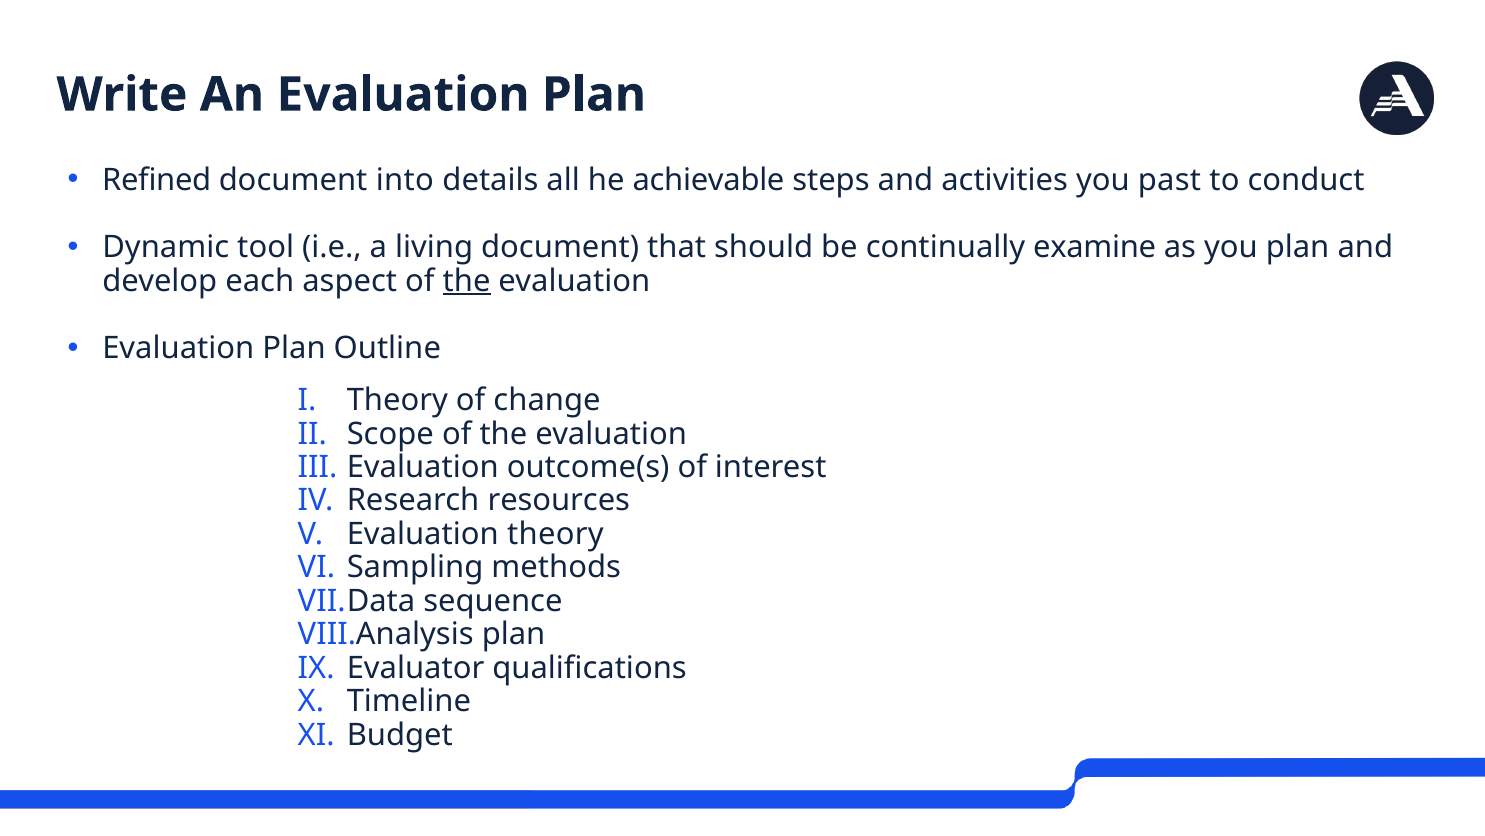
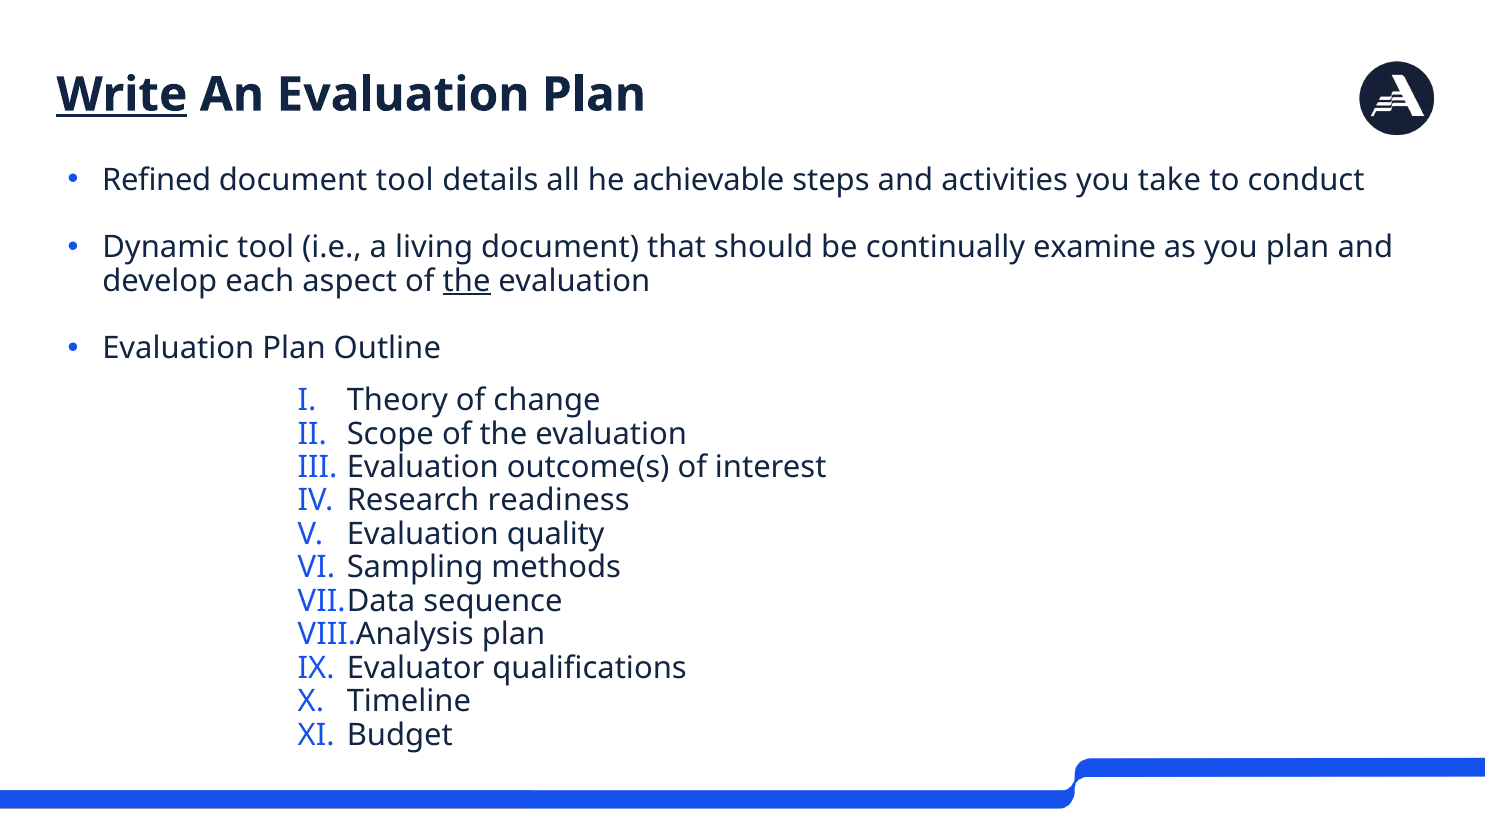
Write underline: none -> present
document into: into -> tool
past: past -> take
resources: resources -> readiness
Evaluation theory: theory -> quality
